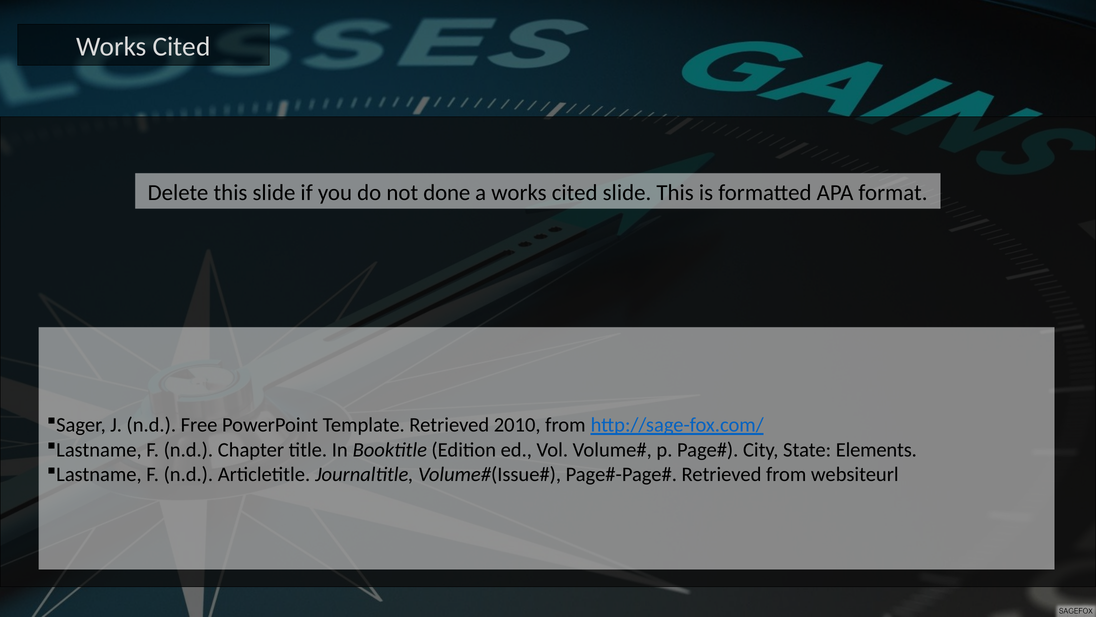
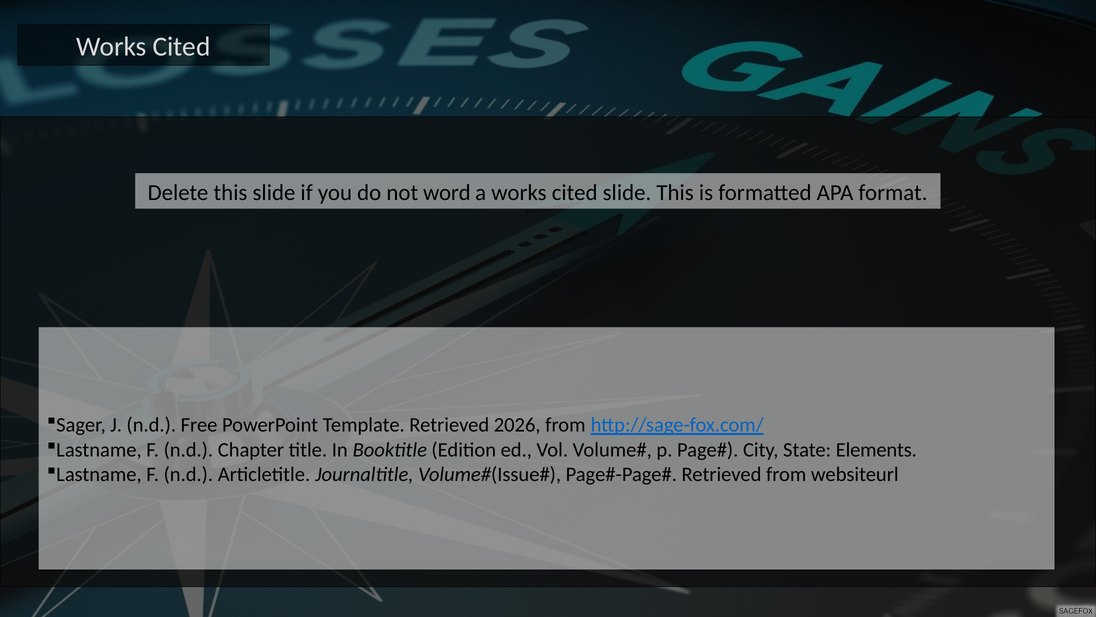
done: done -> word
2010: 2010 -> 2026
